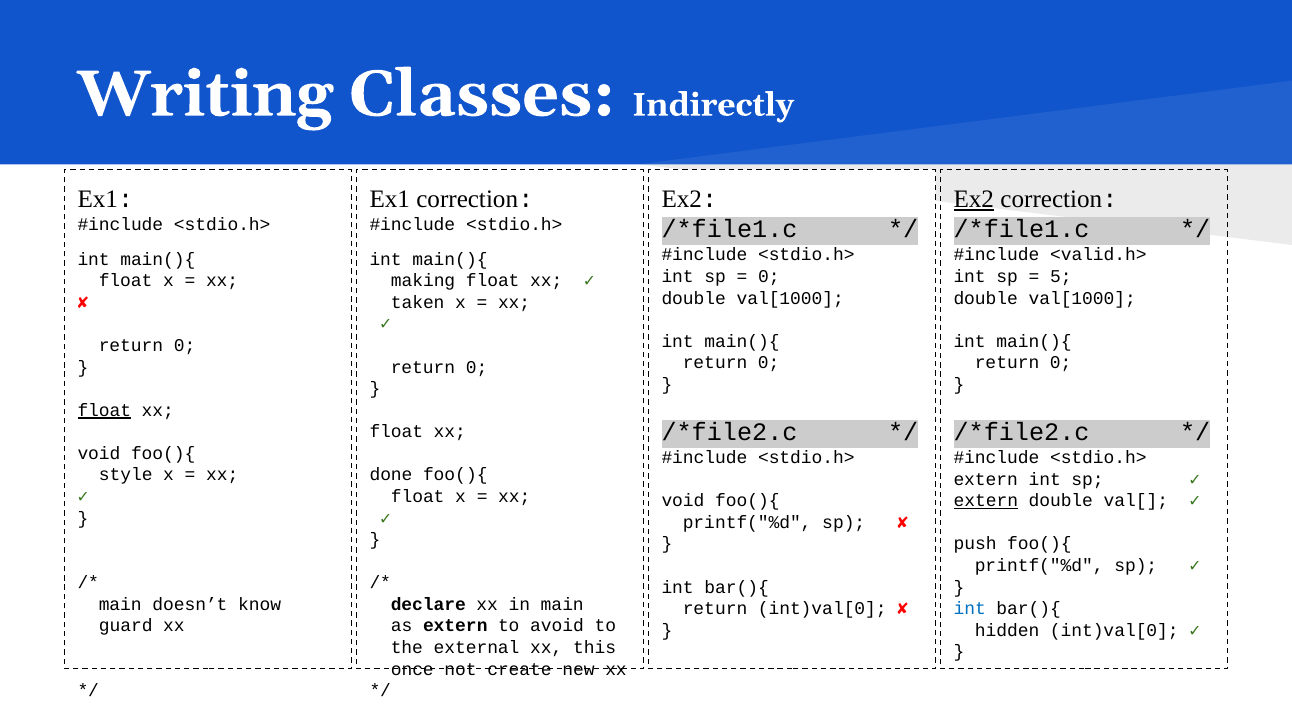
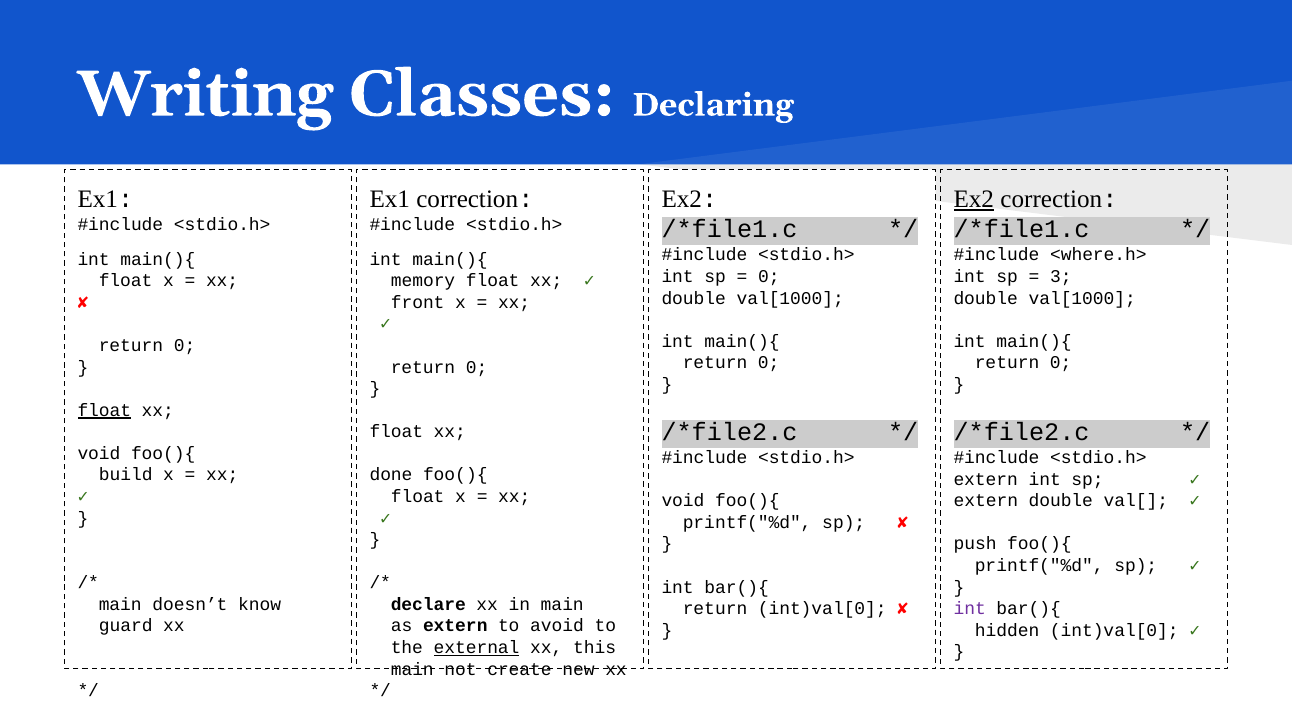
Indirectly: Indirectly -> Declaring
<valid.h>: <valid.h> -> <where.h>
5: 5 -> 3
making: making -> memory
taken: taken -> front
style: style -> build
extern at (986, 501) underline: present -> none
int at (970, 609) colour: blue -> purple
external underline: none -> present
once at (412, 669): once -> main
